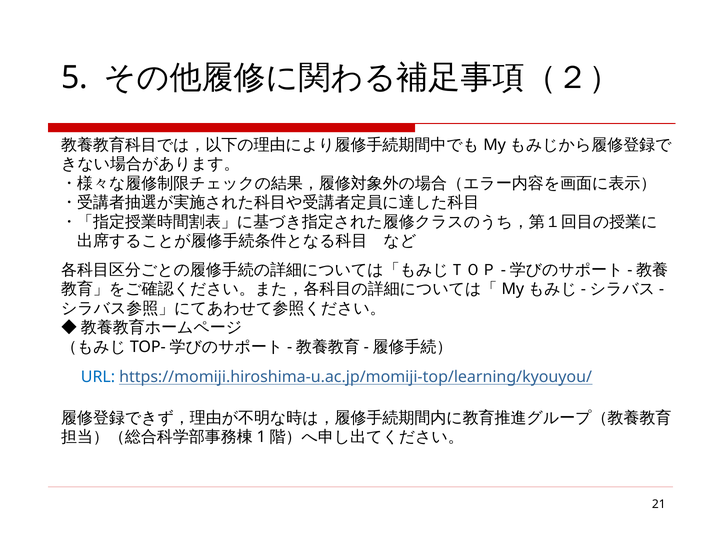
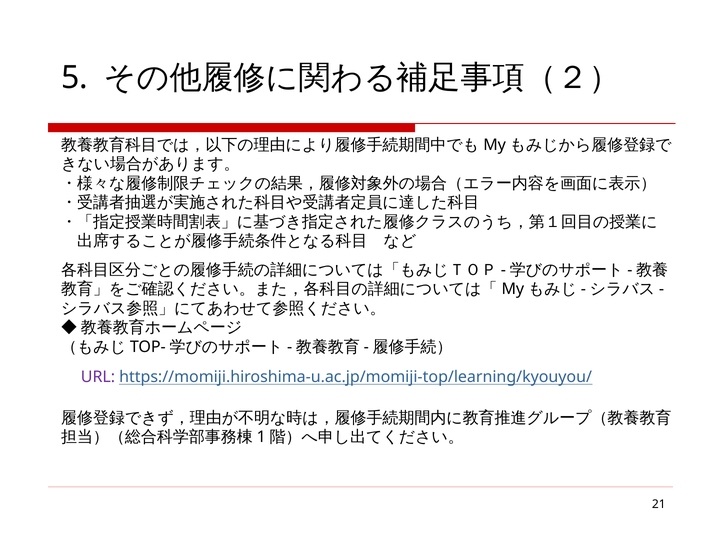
URL colour: blue -> purple
